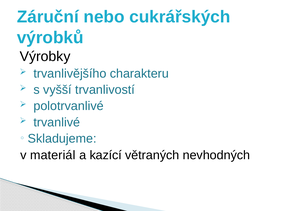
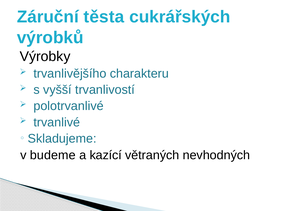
nebo: nebo -> těsta
materiál: materiál -> budeme
